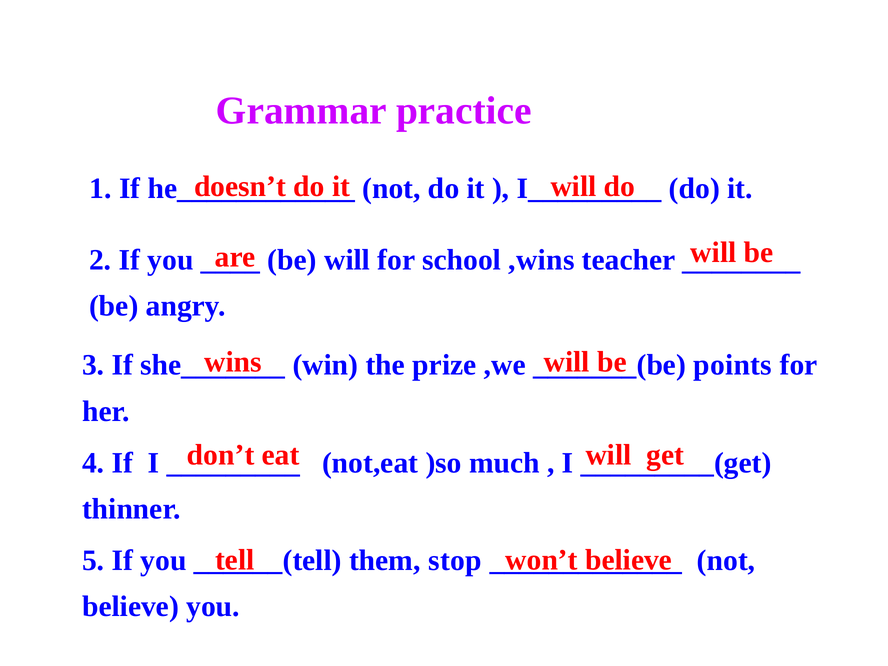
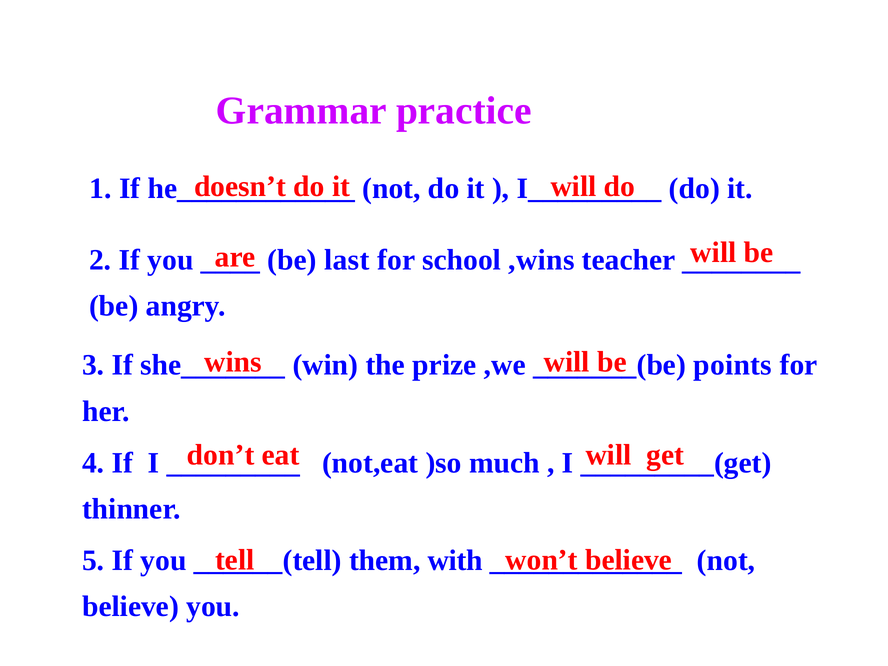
be will: will -> last
stop: stop -> with
